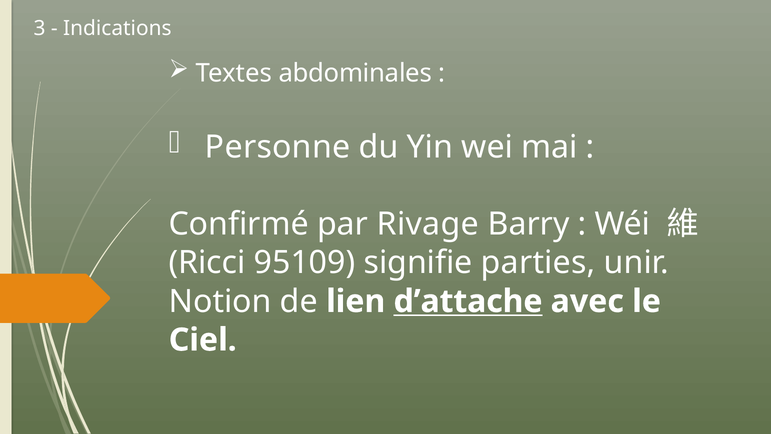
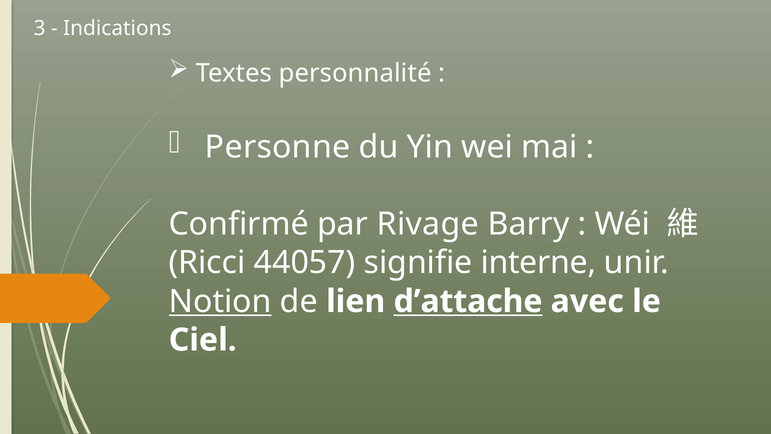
abdominales: abdominales -> personnalité
95109: 95109 -> 44057
parties: parties -> interne
Notion underline: none -> present
